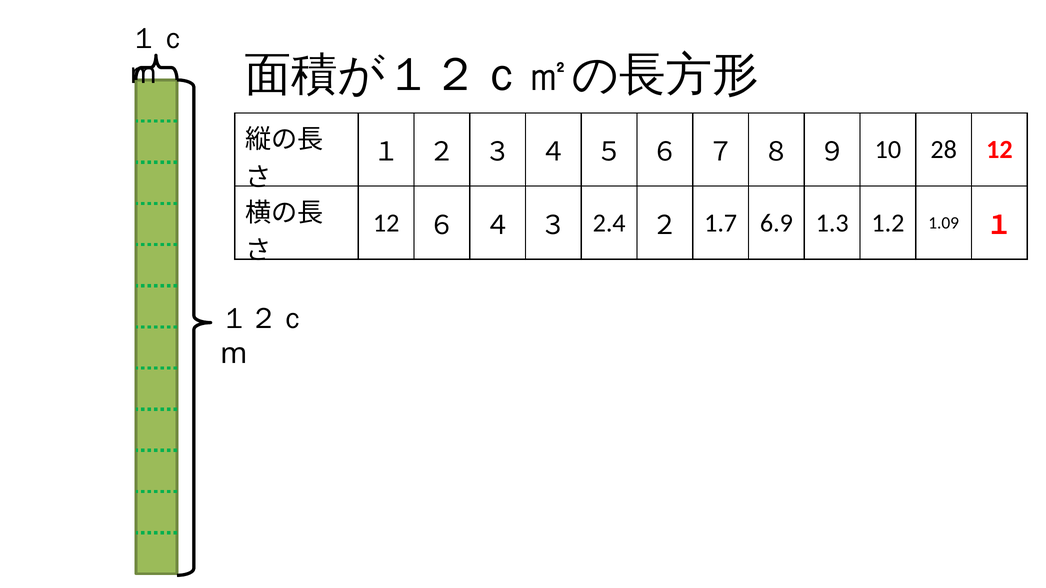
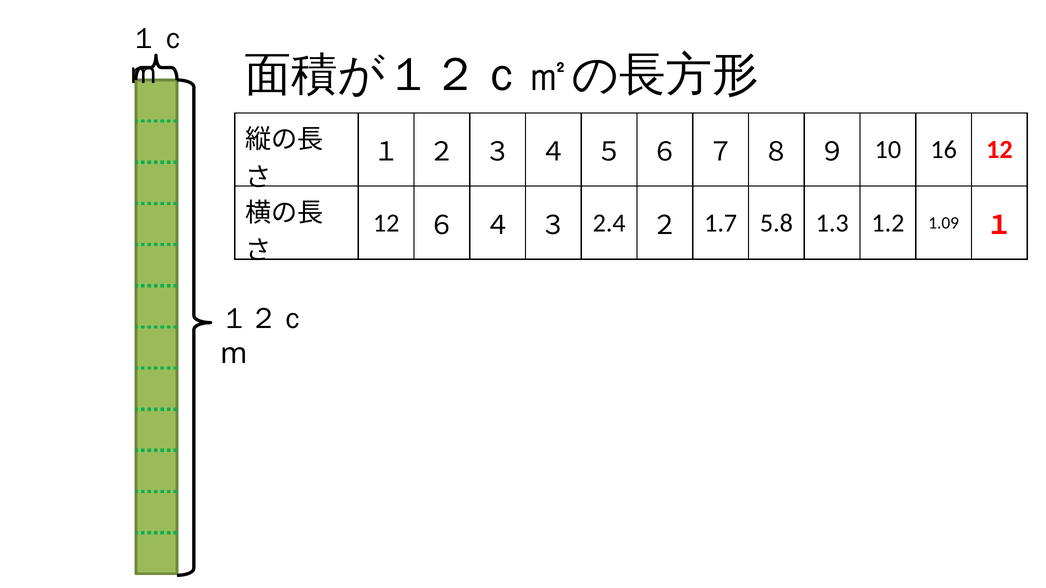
28: 28 -> 16
6.9: 6.9 -> 5.8
